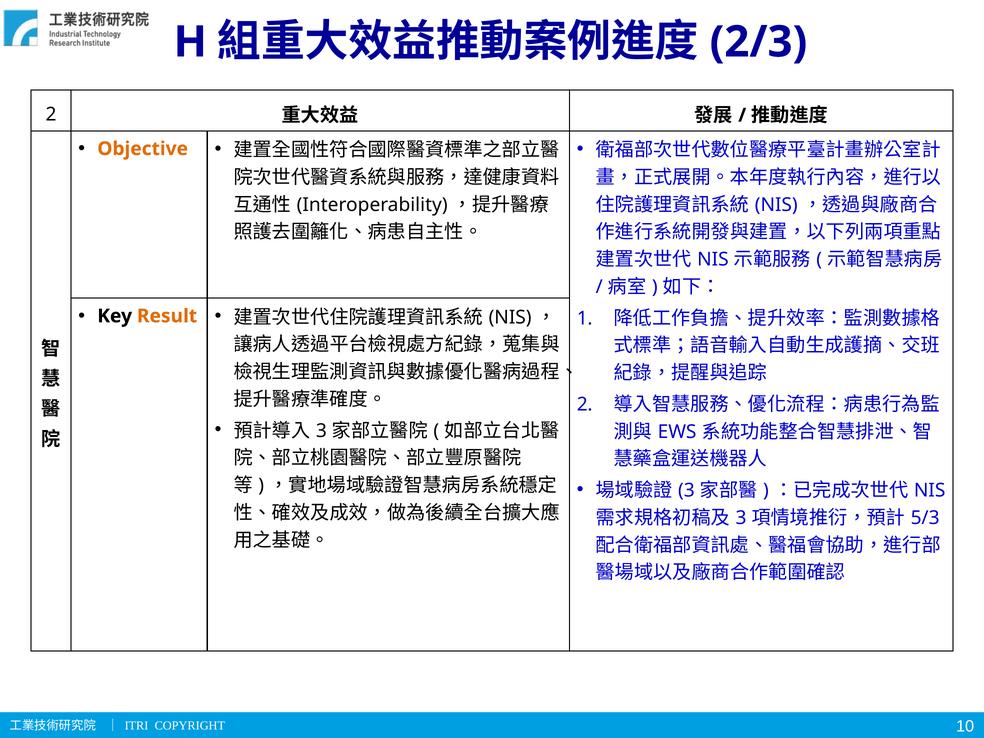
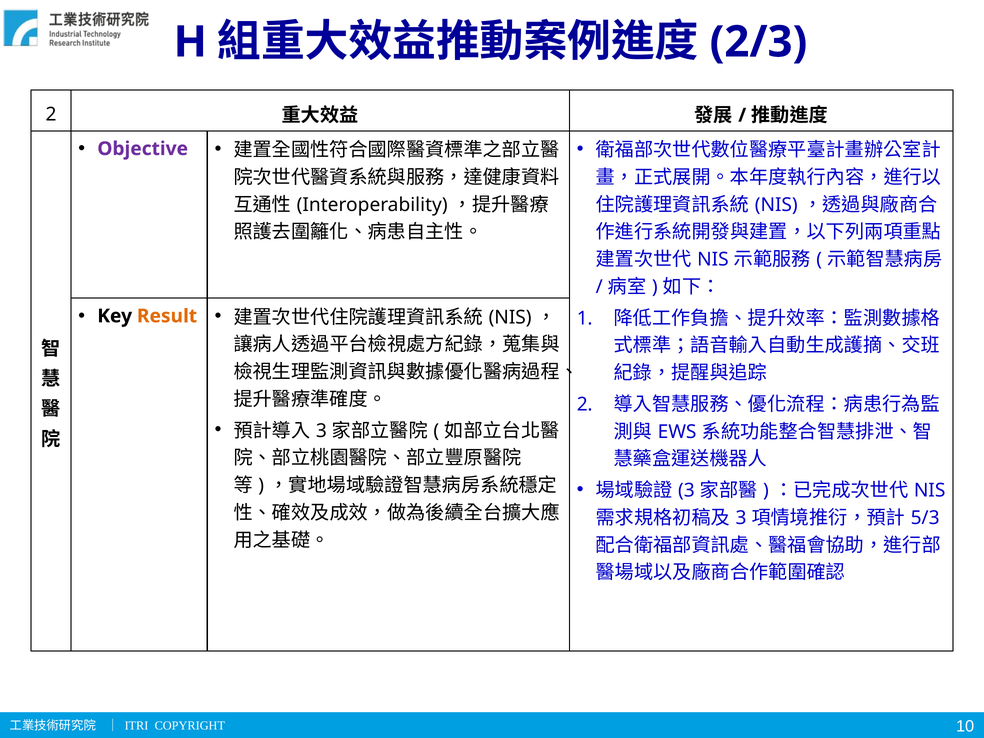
Objective colour: orange -> purple
